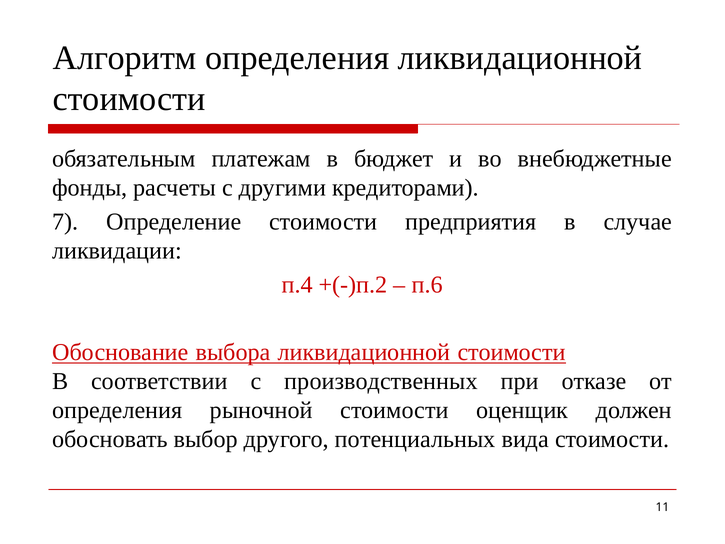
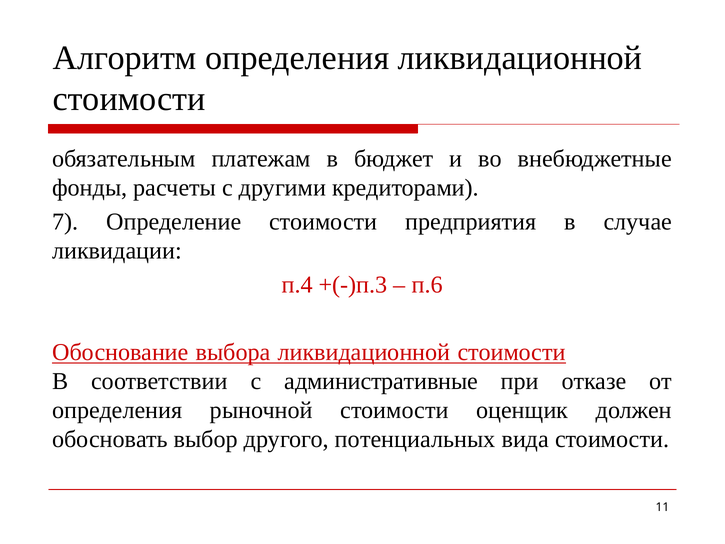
+(-)п.2: +(-)п.2 -> +(-)п.3
производственных: производственных -> административные
